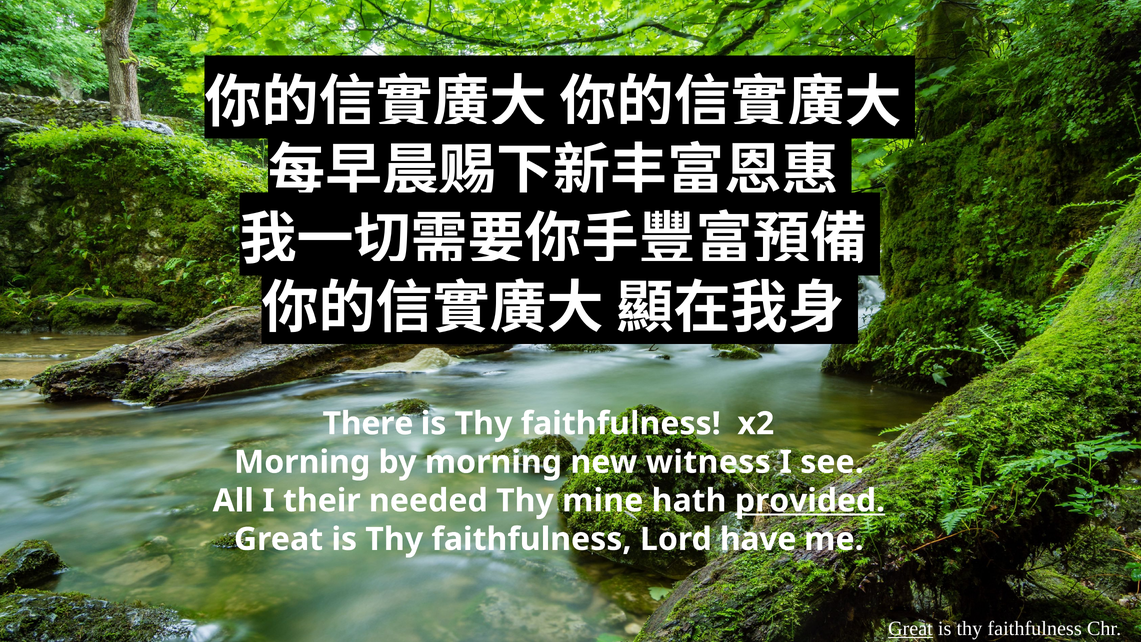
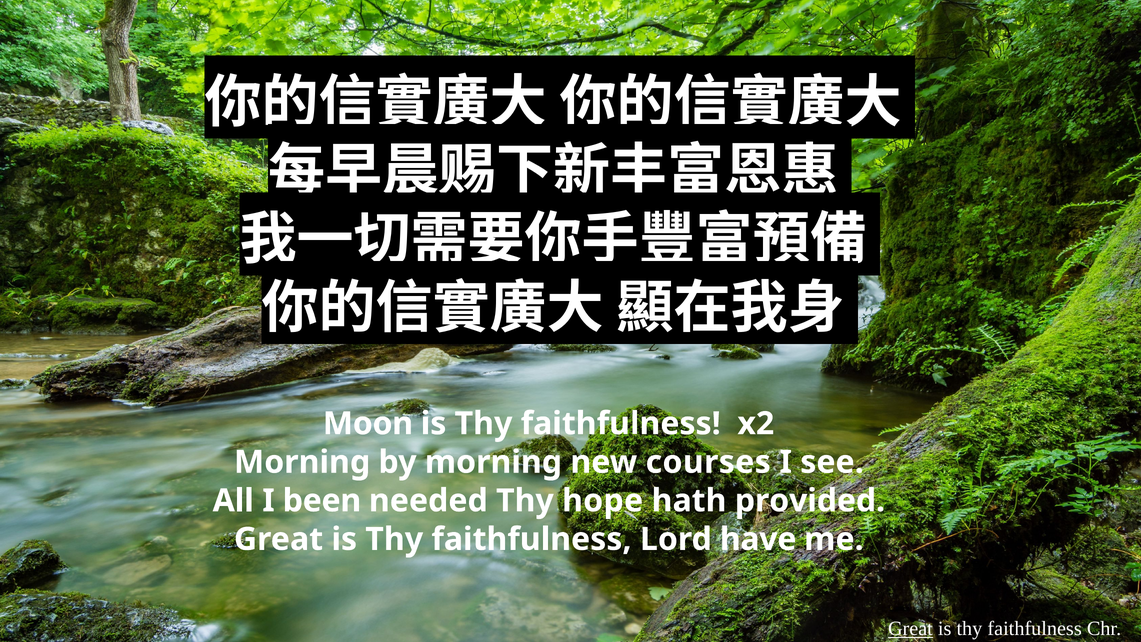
There: There -> Moon
witness: witness -> courses
their: their -> been
mine: mine -> hope
provided underline: present -> none
